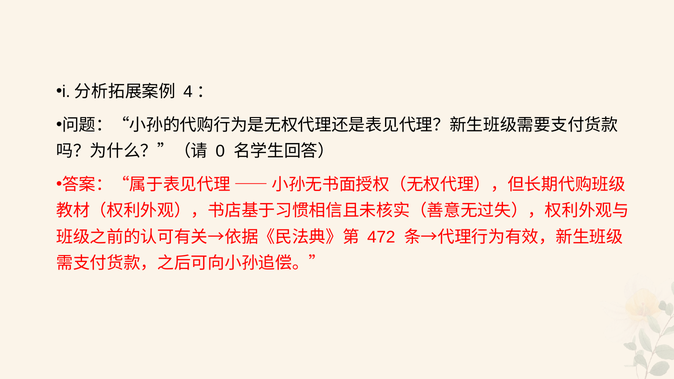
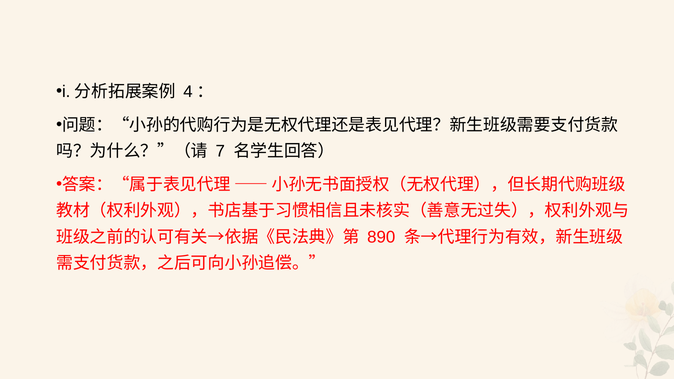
0: 0 -> 7
472: 472 -> 890
